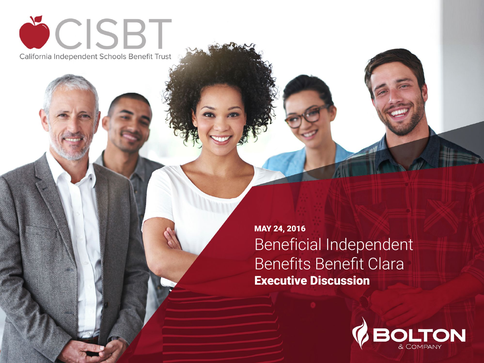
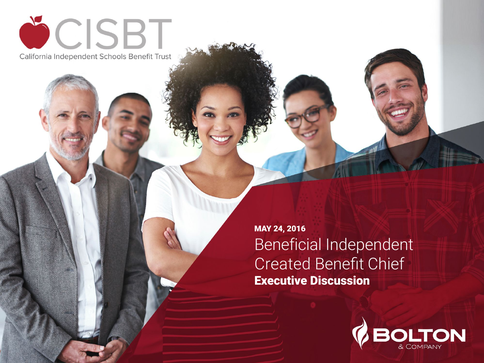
Benefits: Benefits -> Created
Clara: Clara -> Chief
